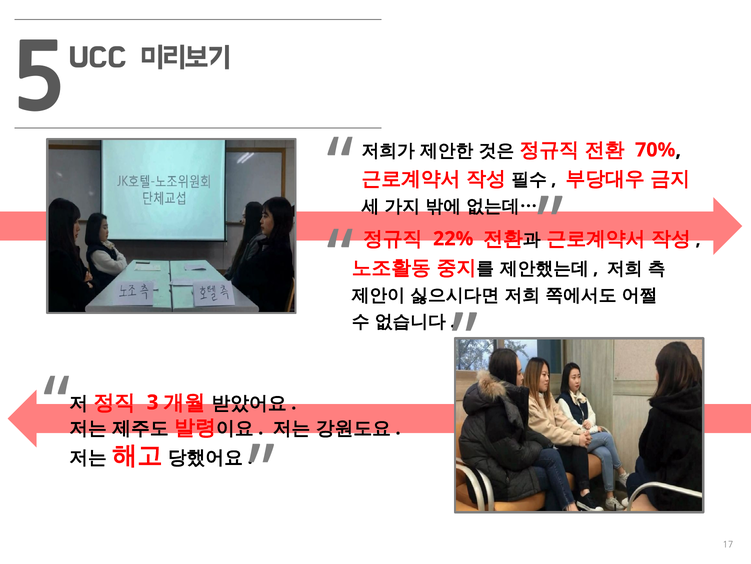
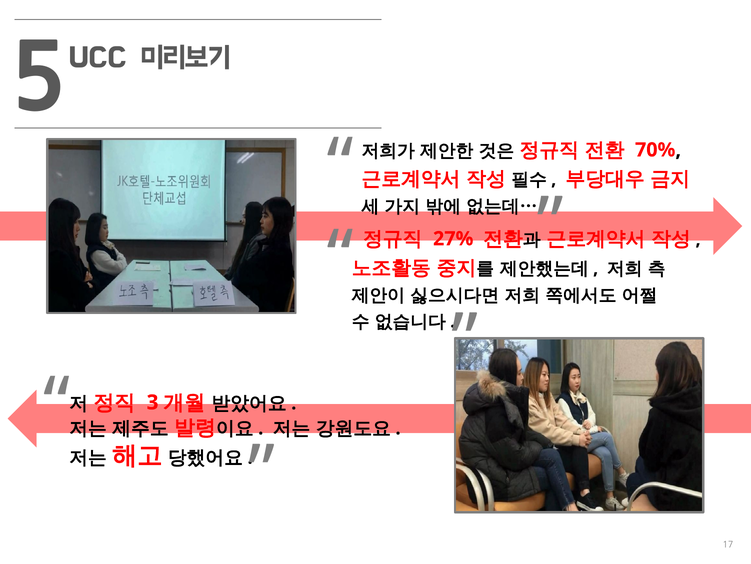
22%: 22% -> 27%
